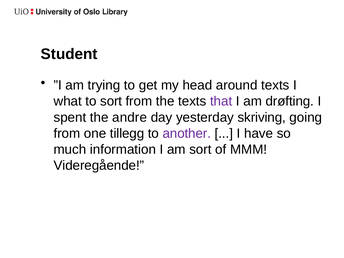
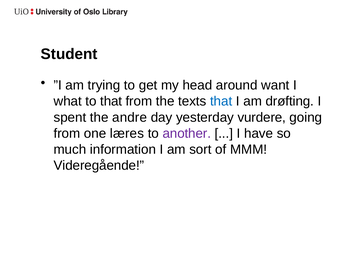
around texts: texts -> want
to sort: sort -> that
that at (221, 101) colour: purple -> blue
skriving: skriving -> vurdere
tillegg: tillegg -> læres
